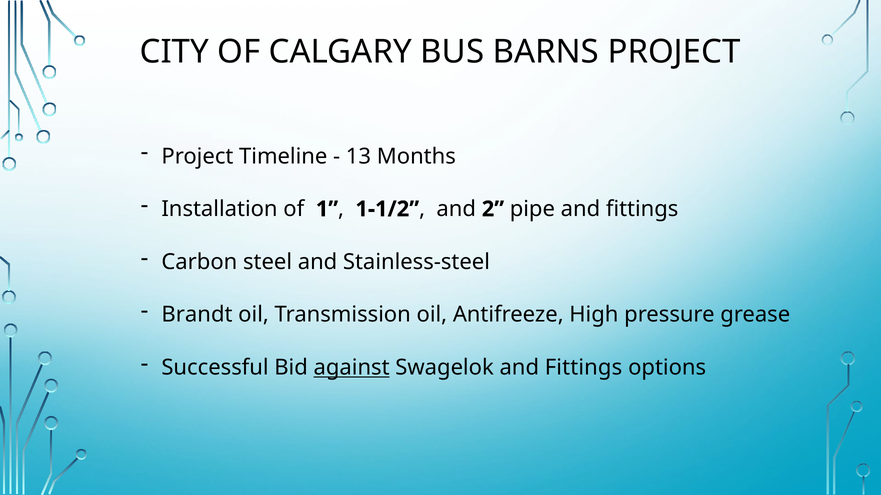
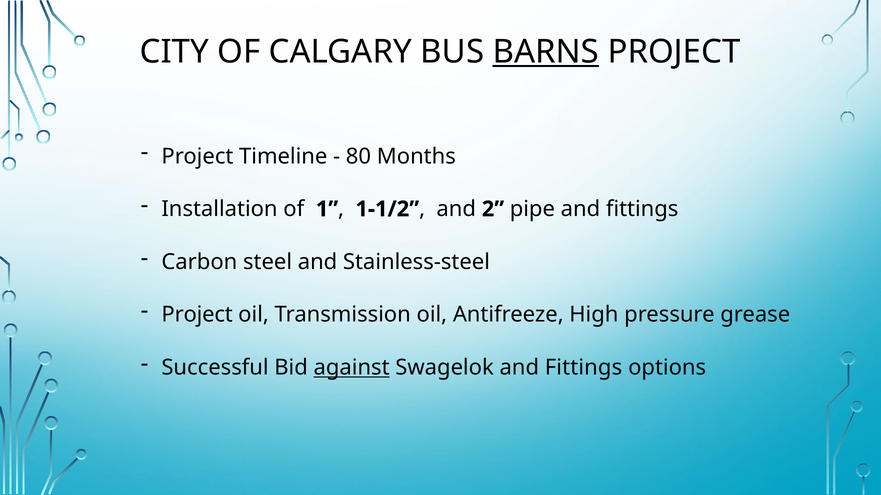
BARNS underline: none -> present
13: 13 -> 80
Brandt at (197, 315): Brandt -> Project
